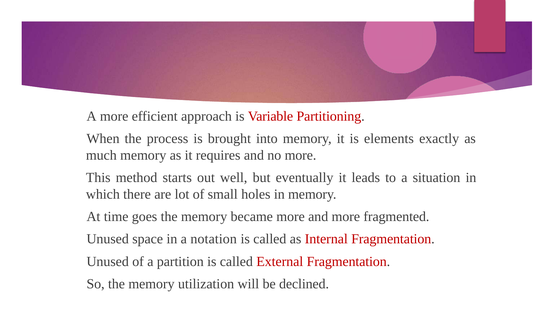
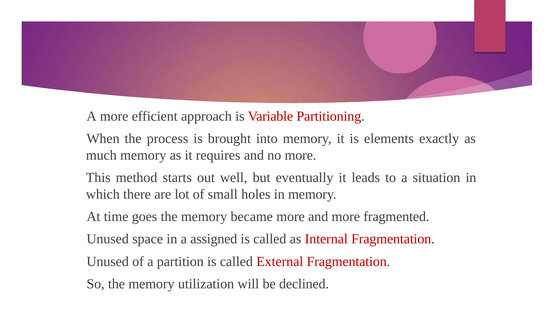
notation: notation -> assigned
